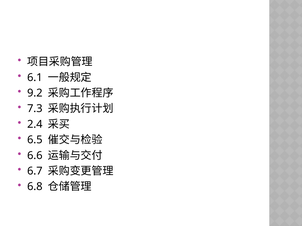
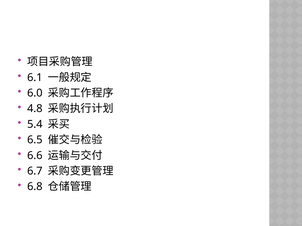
9.2: 9.2 -> 6.0
7.3: 7.3 -> 4.8
2.4: 2.4 -> 5.4
